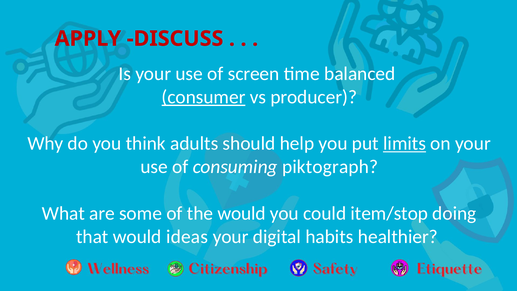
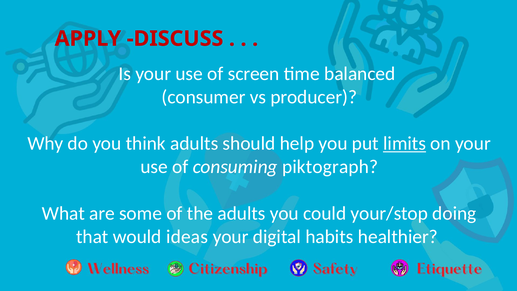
consumer underline: present -> none
the would: would -> adults
item/stop: item/stop -> your/stop
